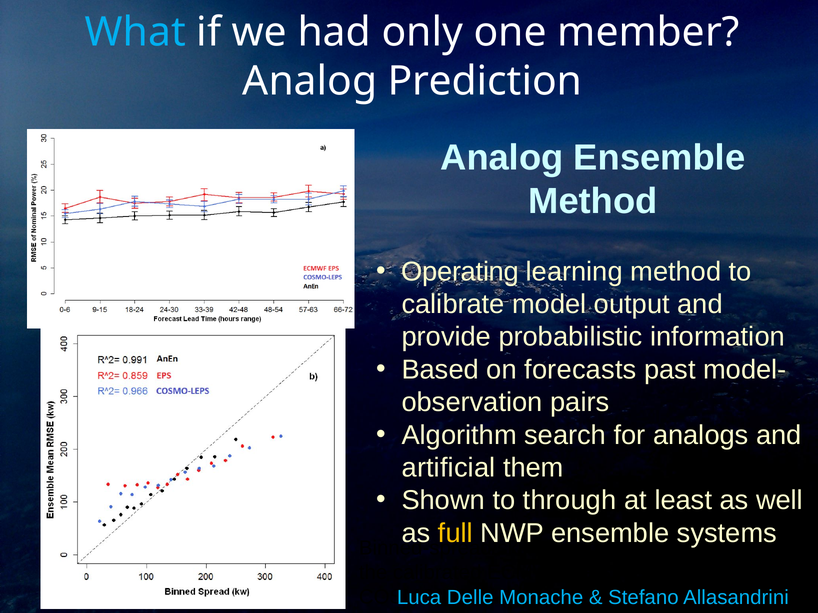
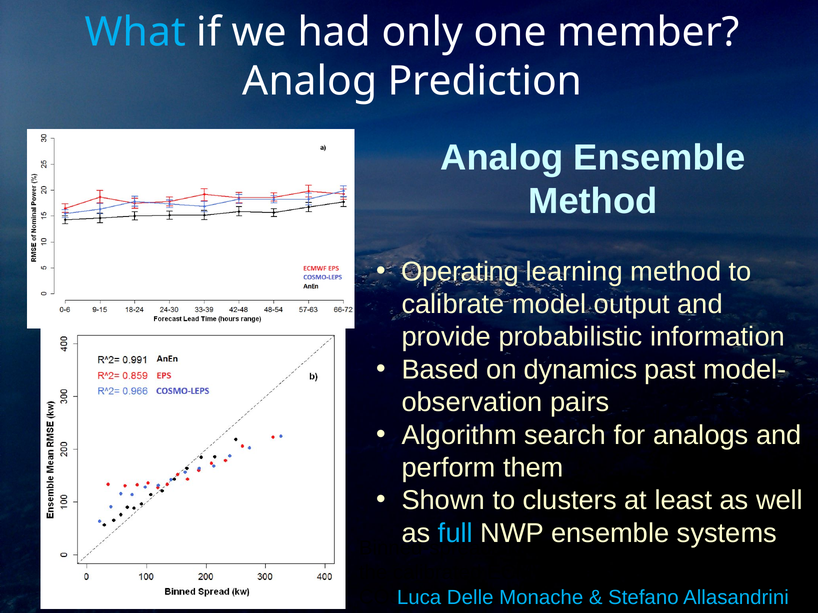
forecasts: forecasts -> dynamics
artificial: artificial -> perform
through: through -> clusters
full colour: yellow -> light blue
